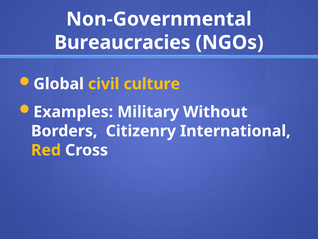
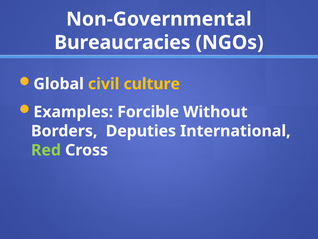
Military: Military -> Forcible
Citizenry: Citizenry -> Deputies
Red colour: yellow -> light green
